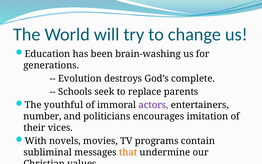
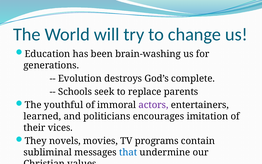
number: number -> learned
With: With -> They
that colour: orange -> blue
